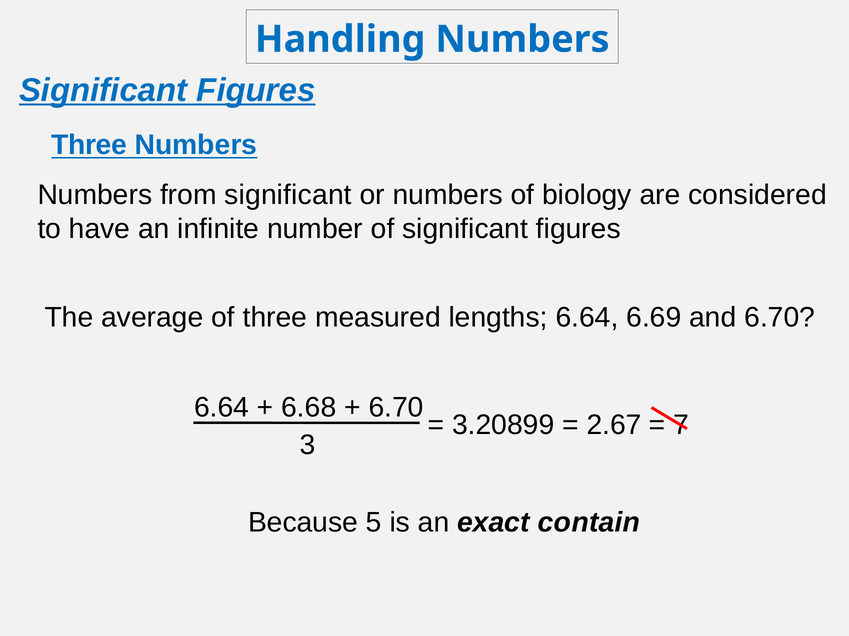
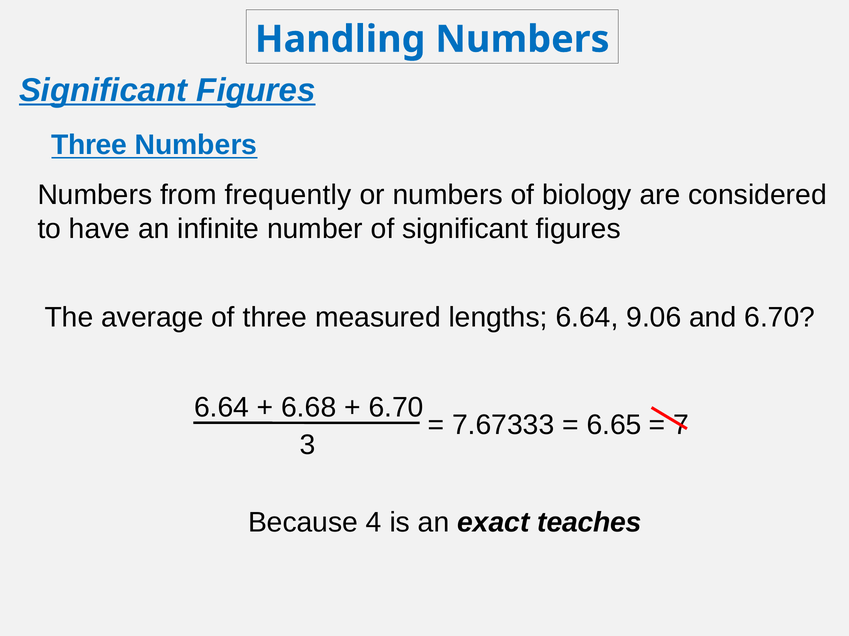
from significant: significant -> frequently
6.69: 6.69 -> 9.06
3.20899: 3.20899 -> 7.67333
2.67: 2.67 -> 6.65
5: 5 -> 4
contain: contain -> teaches
